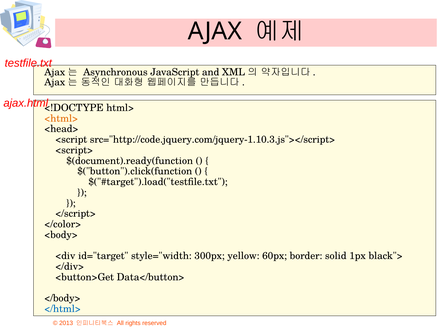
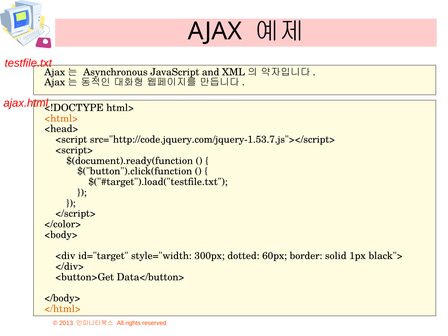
src="http://code.jquery.com/jquery-1.10.3.js"></script>: src="http://code.jquery.com/jquery-1.10.3.js"></script> -> src="http://code.jquery.com/jquery-1.53.7.js"></script>
yellow: yellow -> dotted
</html> colour: blue -> orange
